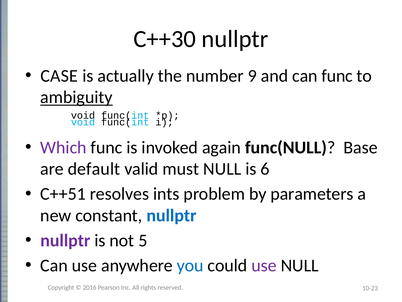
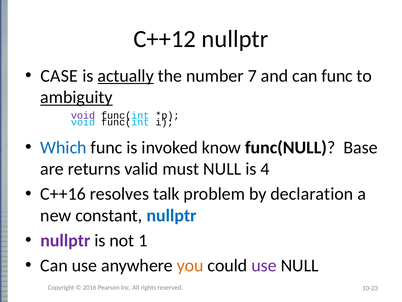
C++30: C++30 -> C++12
actually underline: none -> present
9: 9 -> 7
void at (83, 115) colour: black -> purple
Which colour: purple -> blue
again: again -> know
default: default -> returns
6: 6 -> 4
C++51: C++51 -> C++16
ints: ints -> talk
parameters: parameters -> declaration
5: 5 -> 1
you colour: blue -> orange
